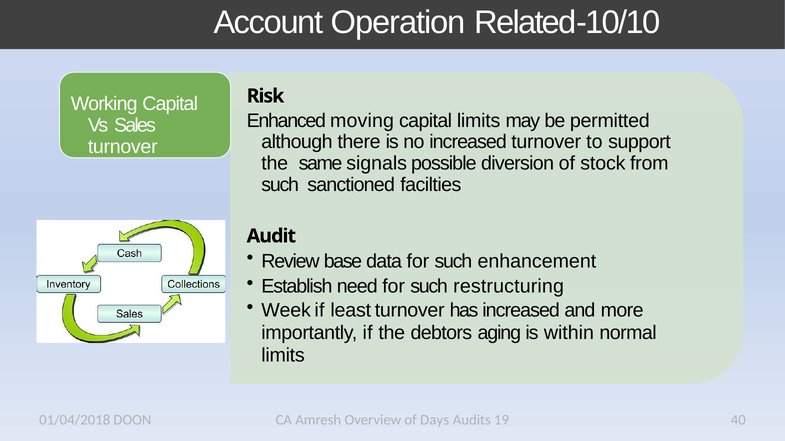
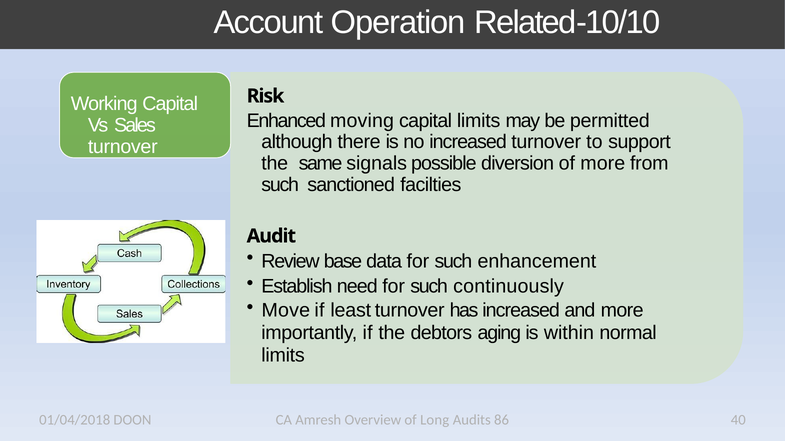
of stock: stock -> more
restructuring: restructuring -> continuously
Week: Week -> Move
Days: Days -> Long
19: 19 -> 86
